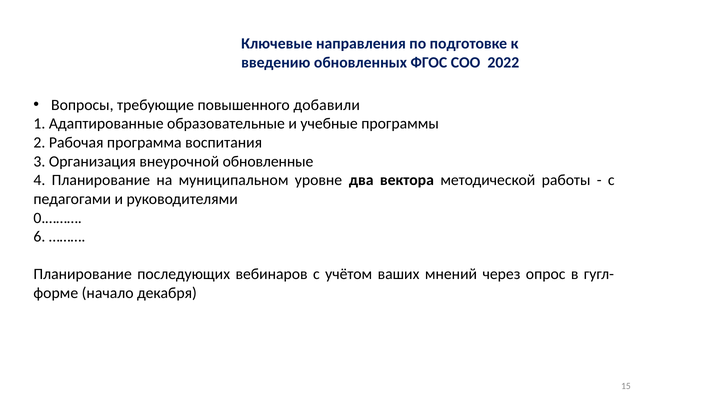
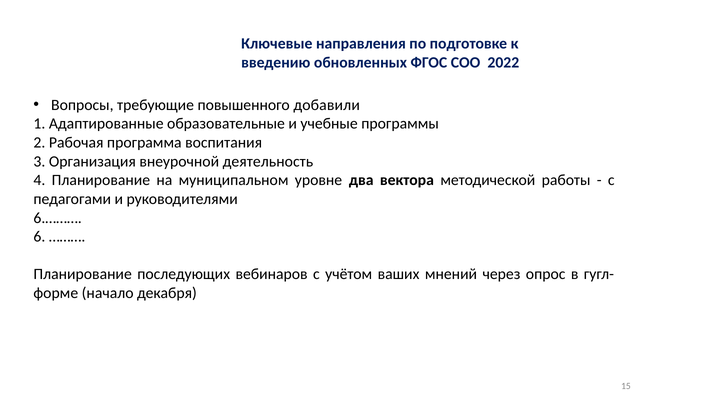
обновленные: обновленные -> деятельность
0.………: 0.……… -> 6.………
